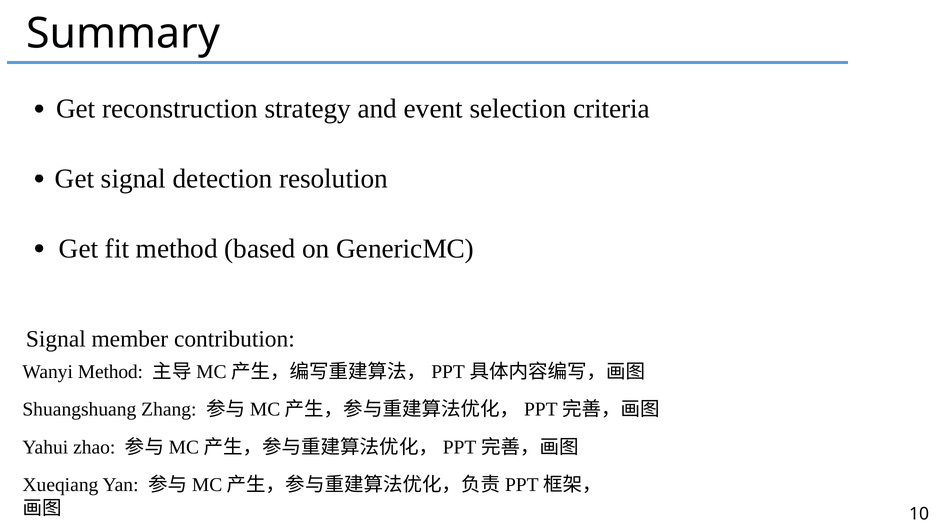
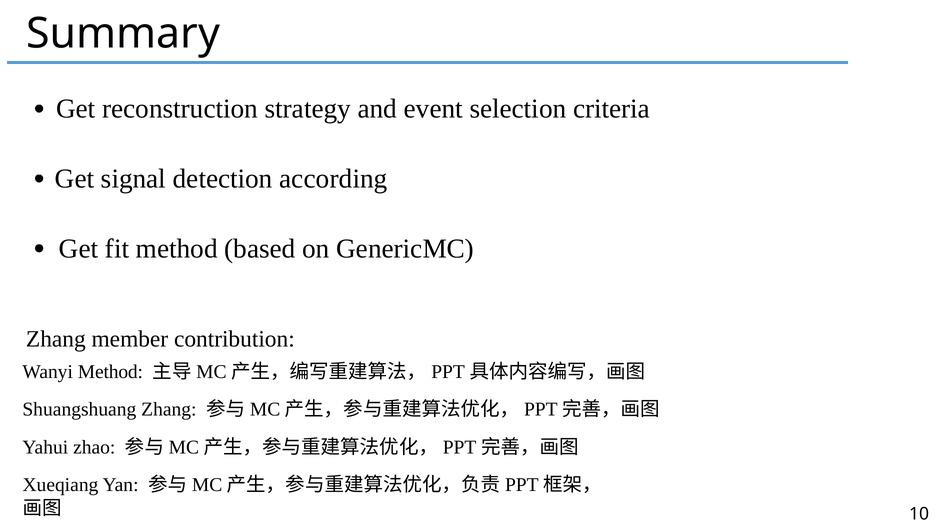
resolution: resolution -> according
Signal at (56, 339): Signal -> Zhang
